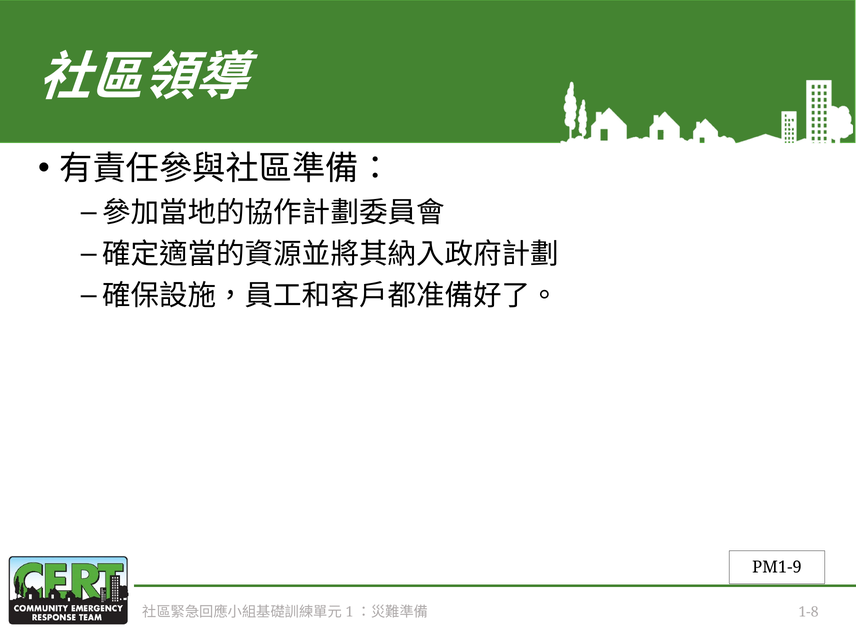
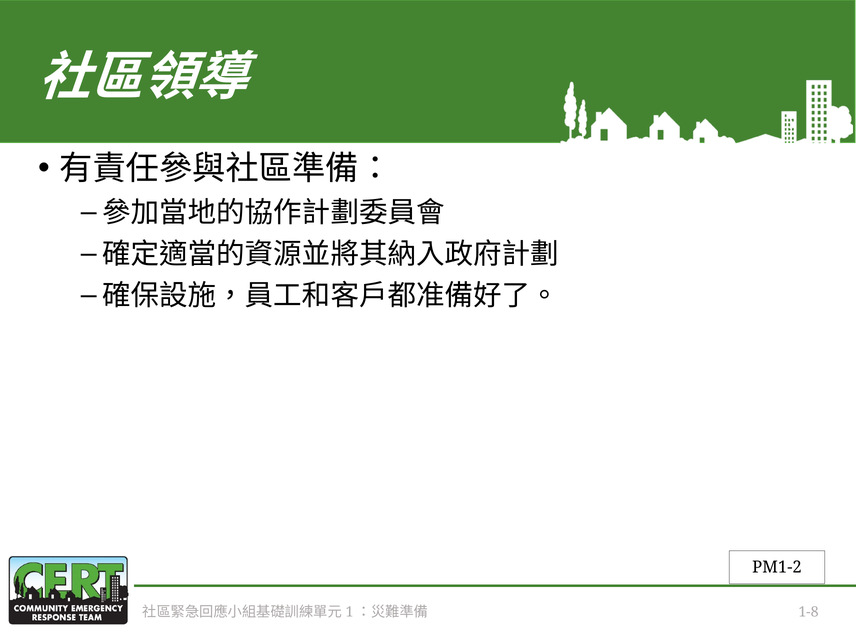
PM1-9: PM1-9 -> PM1-2
